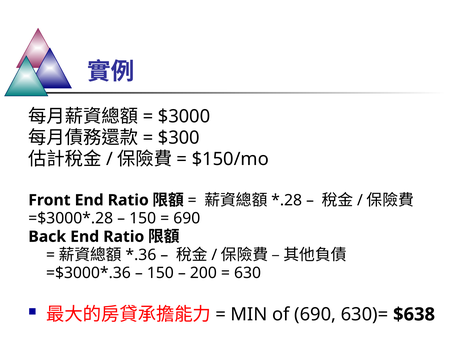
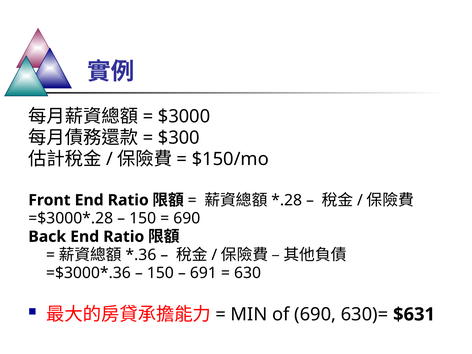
200: 200 -> 691
$638: $638 -> $631
